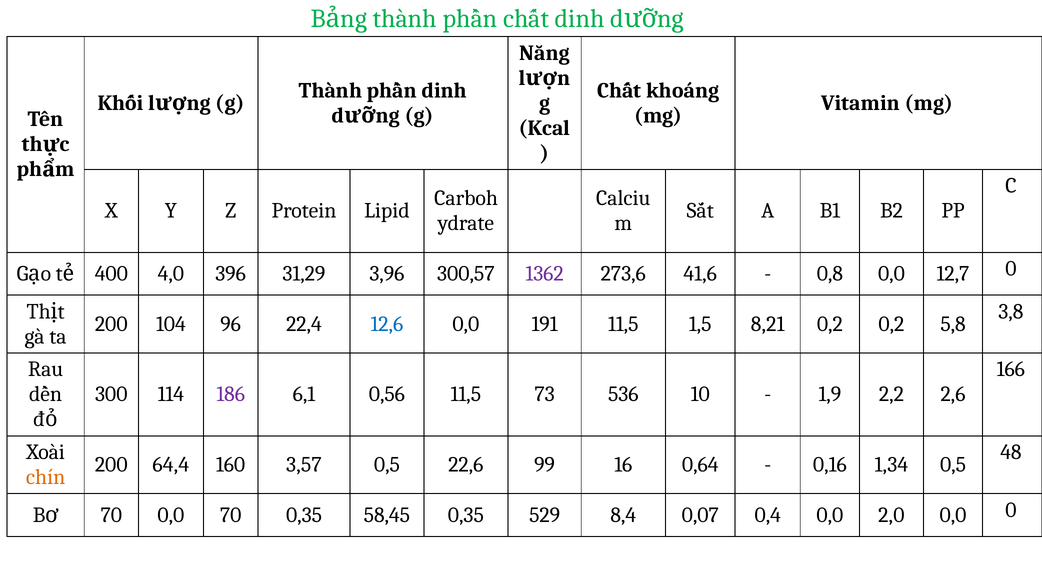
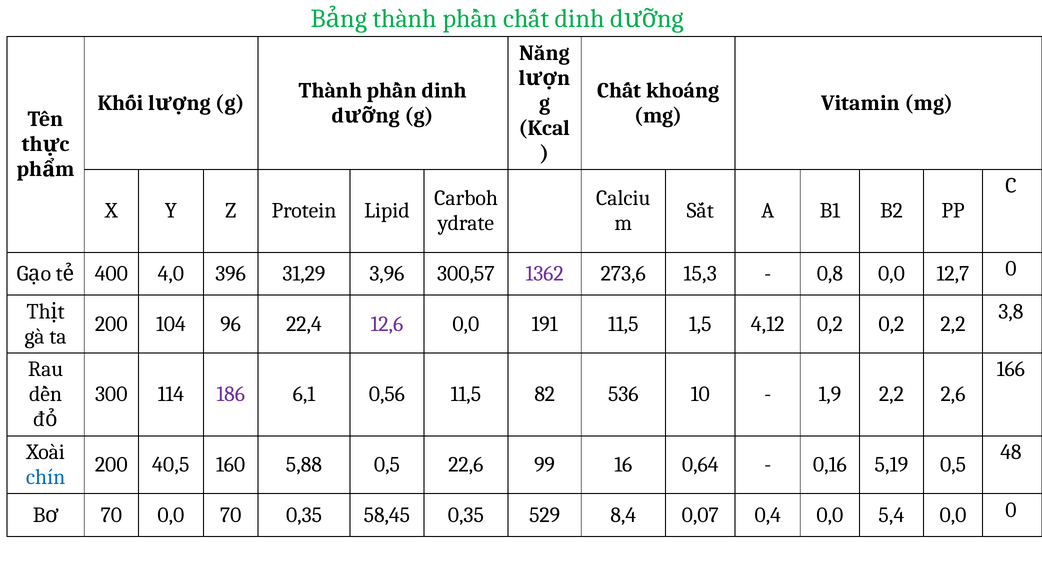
41,6: 41,6 -> 15,3
12,6 colour: blue -> purple
8,21: 8,21 -> 4,12
0,2 5,8: 5,8 -> 2,2
73: 73 -> 82
64,4: 64,4 -> 40,5
3,57: 3,57 -> 5,88
1,34: 1,34 -> 5,19
chín colour: orange -> blue
2,0: 2,0 -> 5,4
